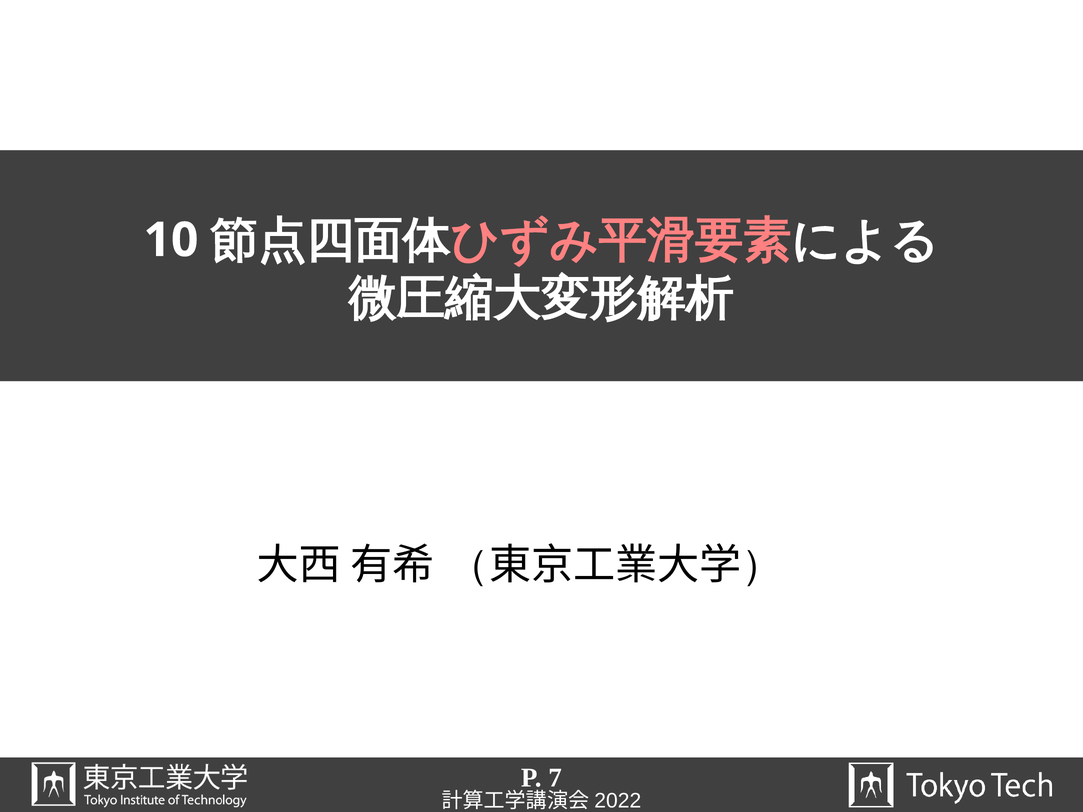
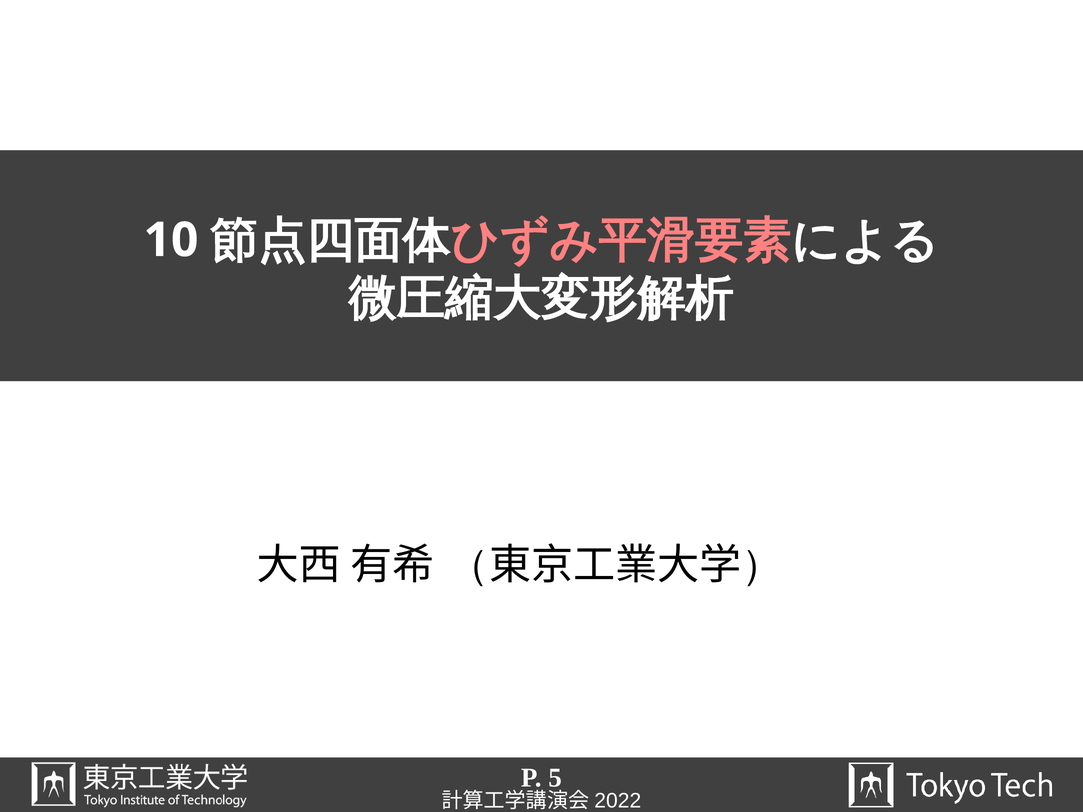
7: 7 -> 5
